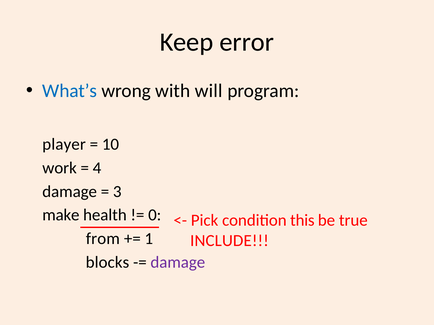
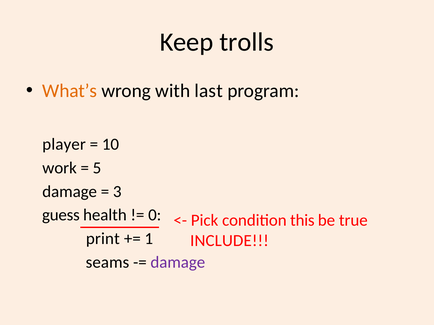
error: error -> trolls
What’s colour: blue -> orange
will: will -> last
4: 4 -> 5
make: make -> guess
from: from -> print
blocks: blocks -> seams
